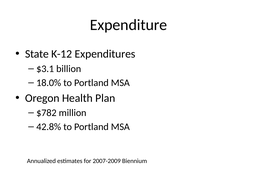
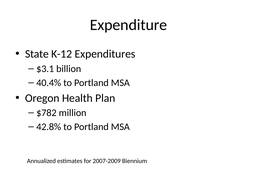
18.0%: 18.0% -> 40.4%
